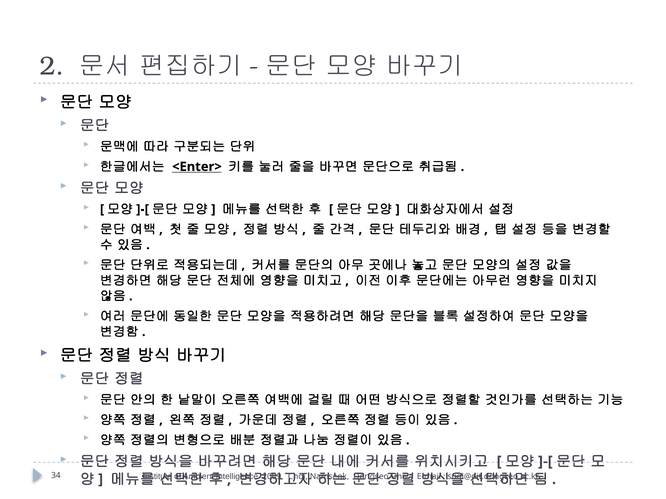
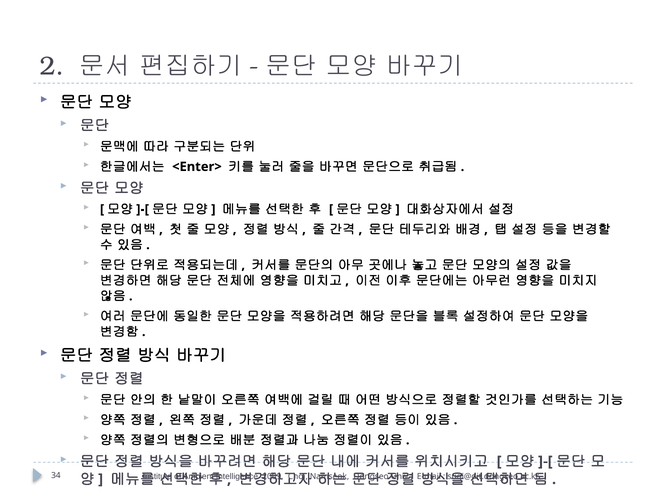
<Enter> underline: present -> none
